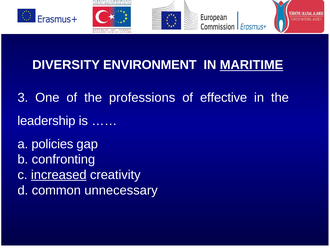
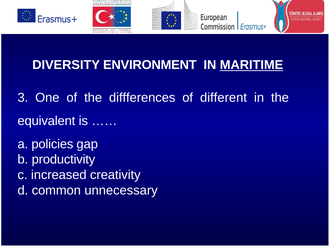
professions: professions -> diffferences
effective: effective -> different
leadership: leadership -> equivalent
confronting: confronting -> productivity
increased underline: present -> none
